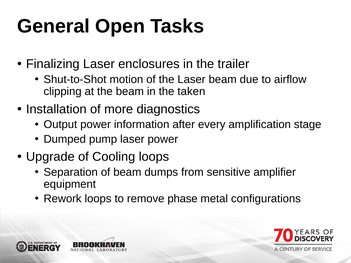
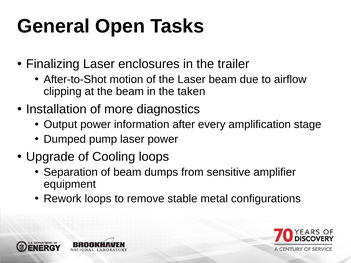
Shut-to-Shot: Shut-to-Shot -> After-to-Shot
phase: phase -> stable
